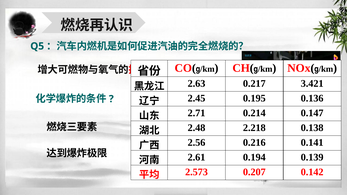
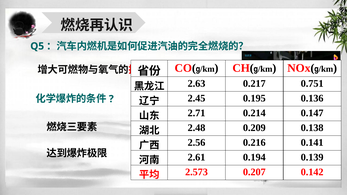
3.421: 3.421 -> 0.751
2.218: 2.218 -> 0.209
